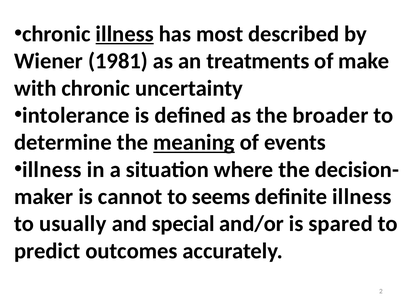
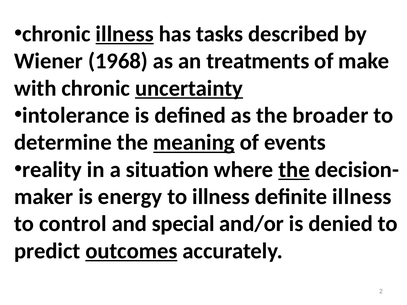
most: most -> tasks
1981: 1981 -> 1968
uncertainty underline: none -> present
illness at (52, 170): illness -> reality
the at (294, 170) underline: none -> present
cannot: cannot -> energy
to seems: seems -> illness
usually: usually -> control
spared: spared -> denied
outcomes underline: none -> present
